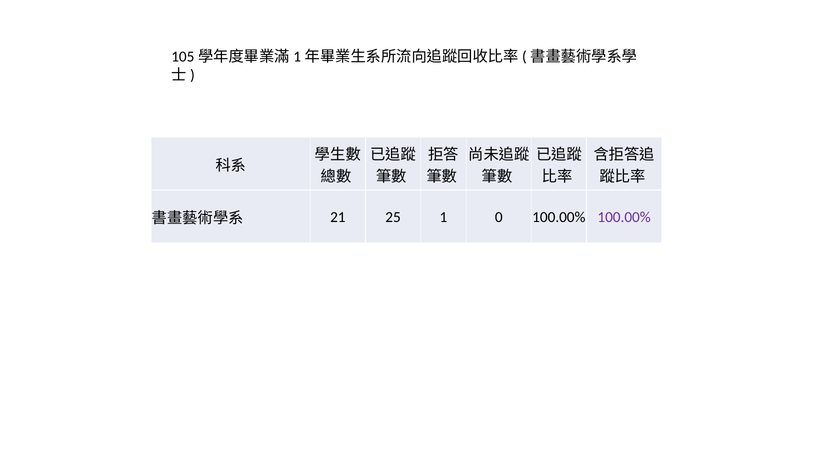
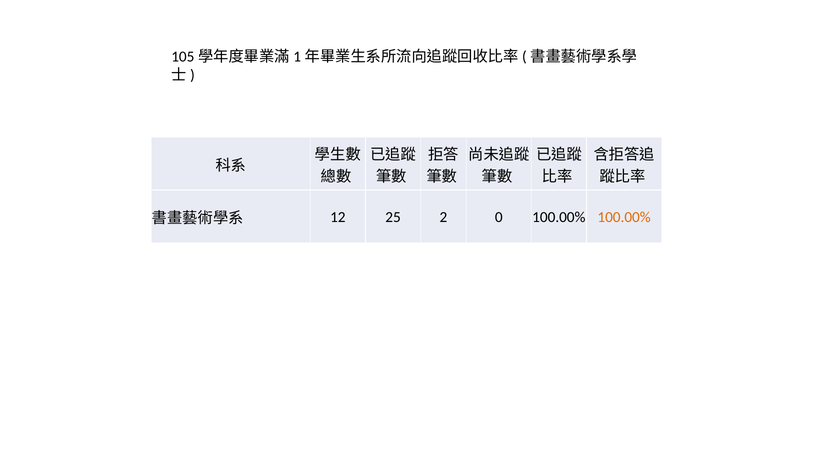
21: 21 -> 12
1: 1 -> 2
100.00% at (624, 217) colour: purple -> orange
